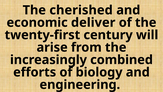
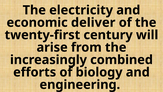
cherished: cherished -> electricity
